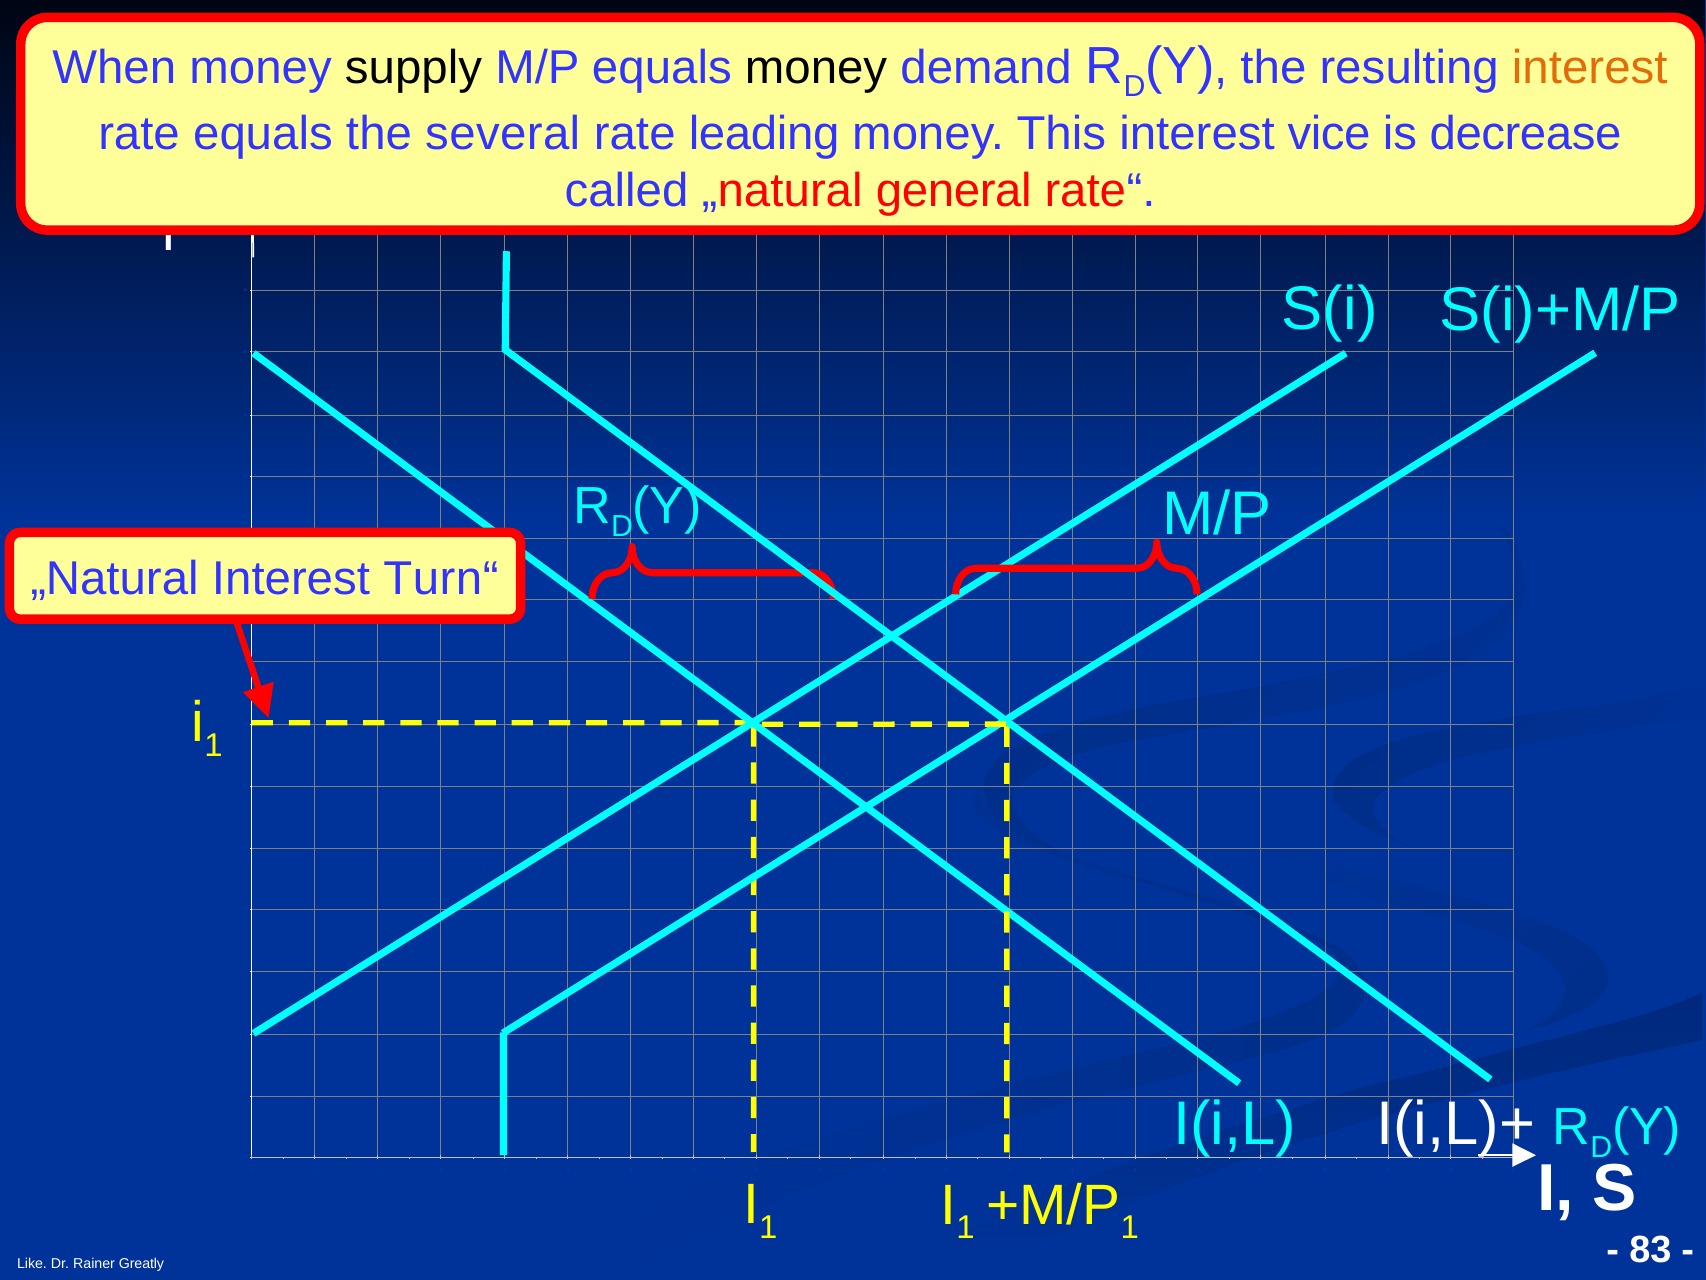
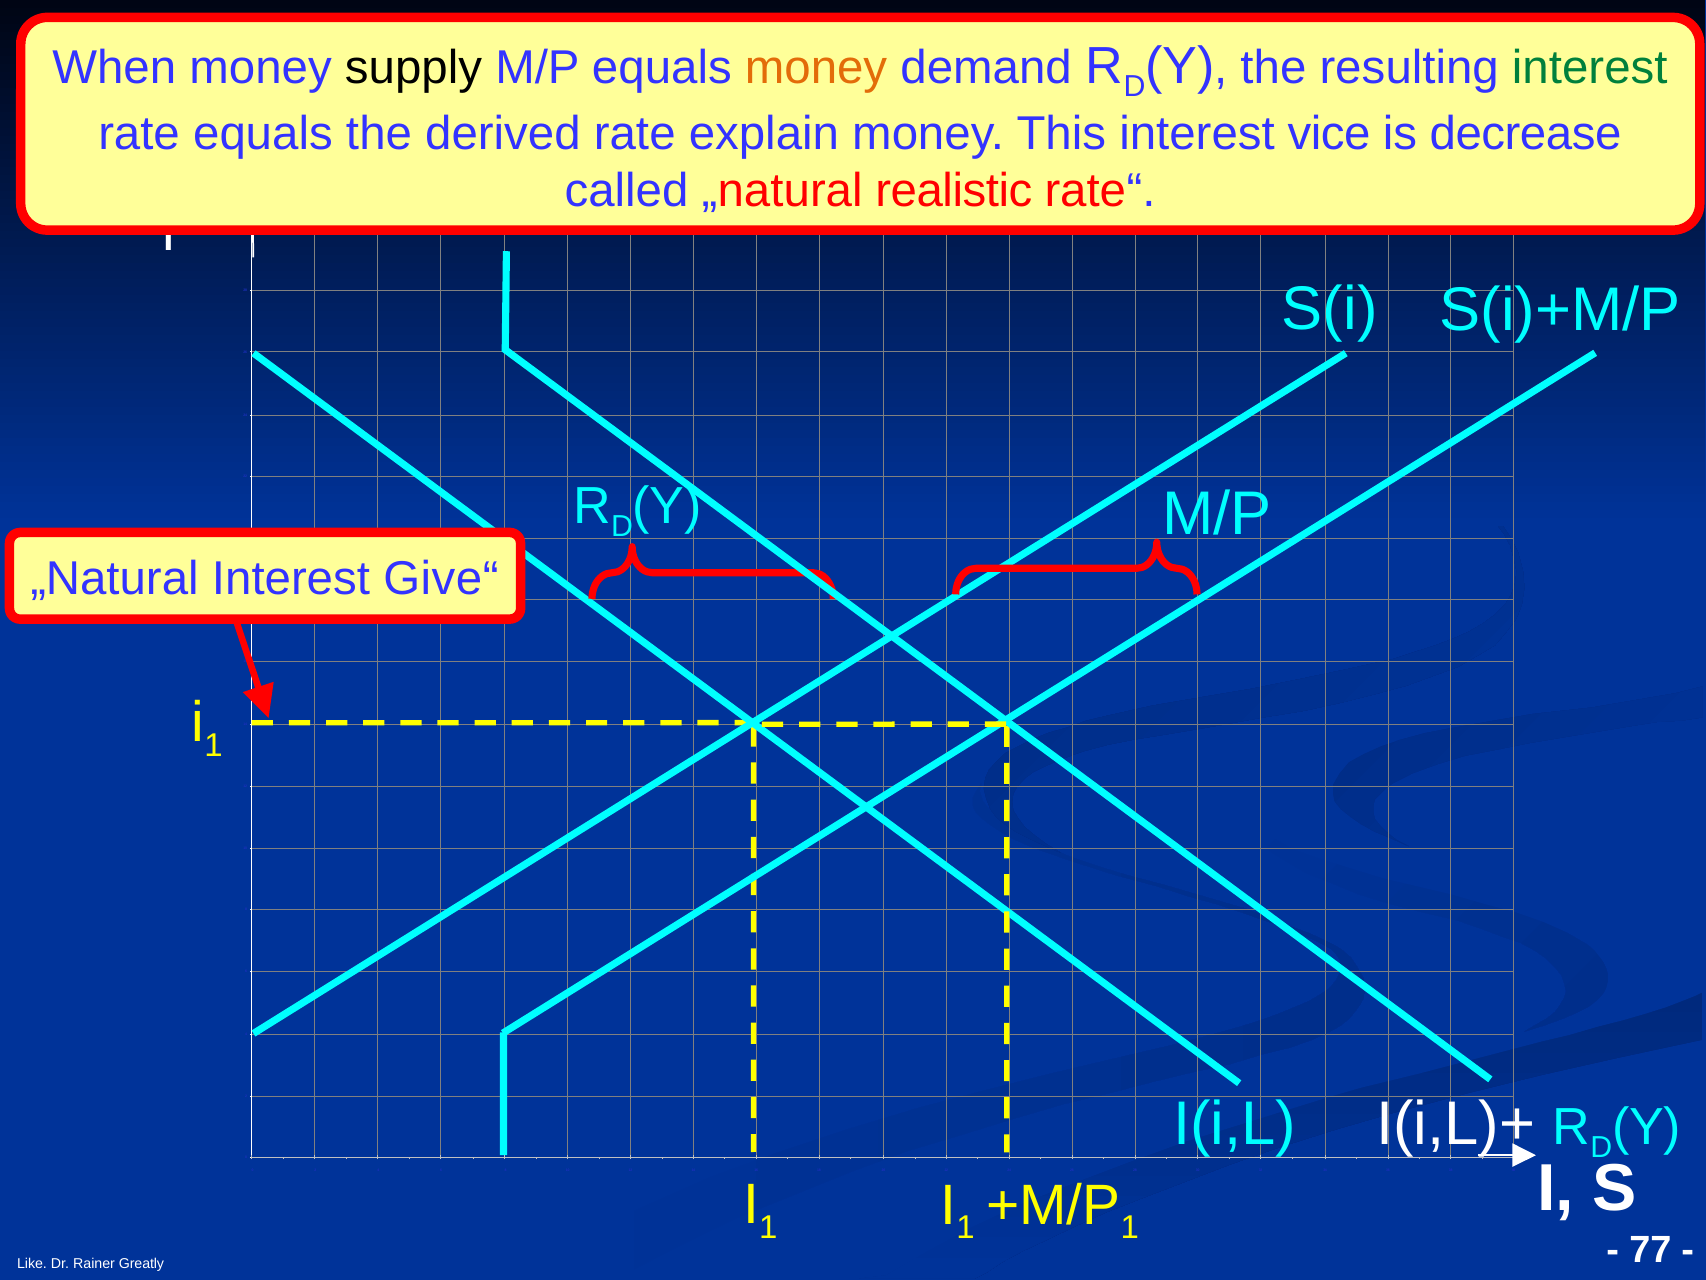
money at (816, 68) colour: black -> orange
interest at (1590, 68) colour: orange -> green
several: several -> derived
leading: leading -> explain
general: general -> realistic
Turn“: Turn“ -> Give“
83: 83 -> 77
